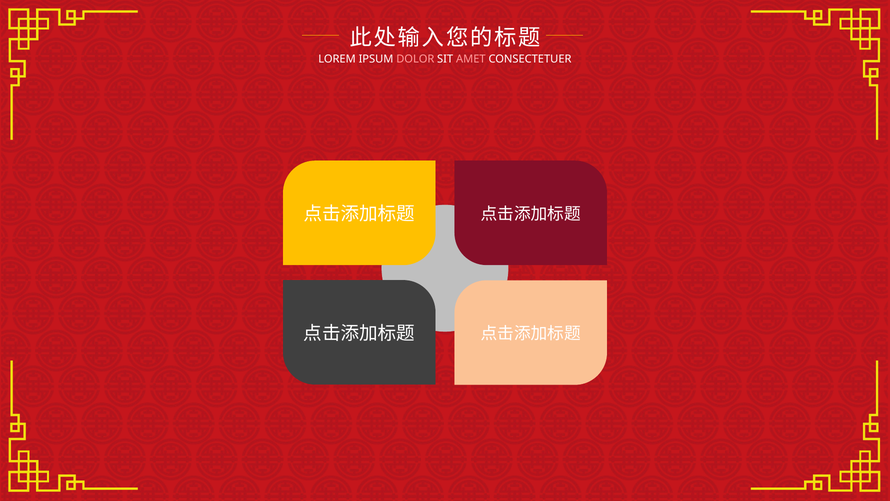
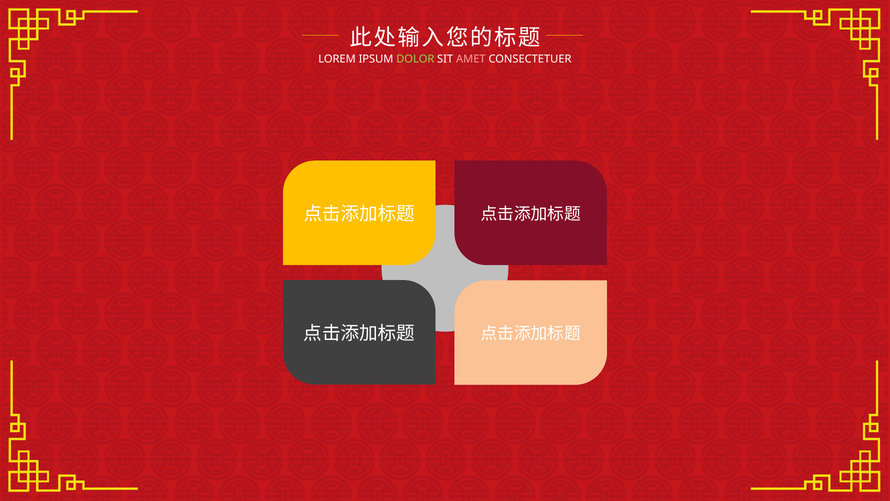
DOLOR colour: pink -> light green
